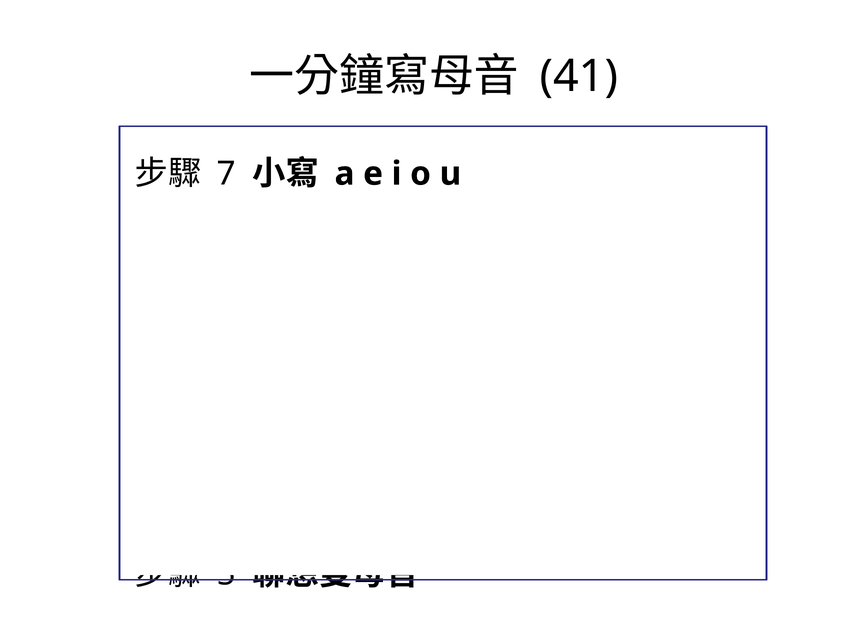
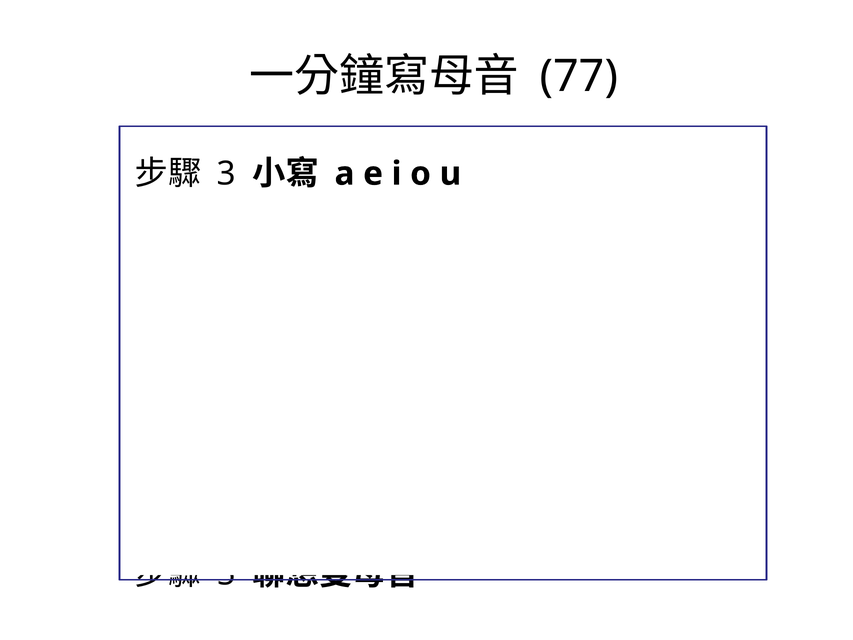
41: 41 -> 77
7 at (226, 174): 7 -> 3
